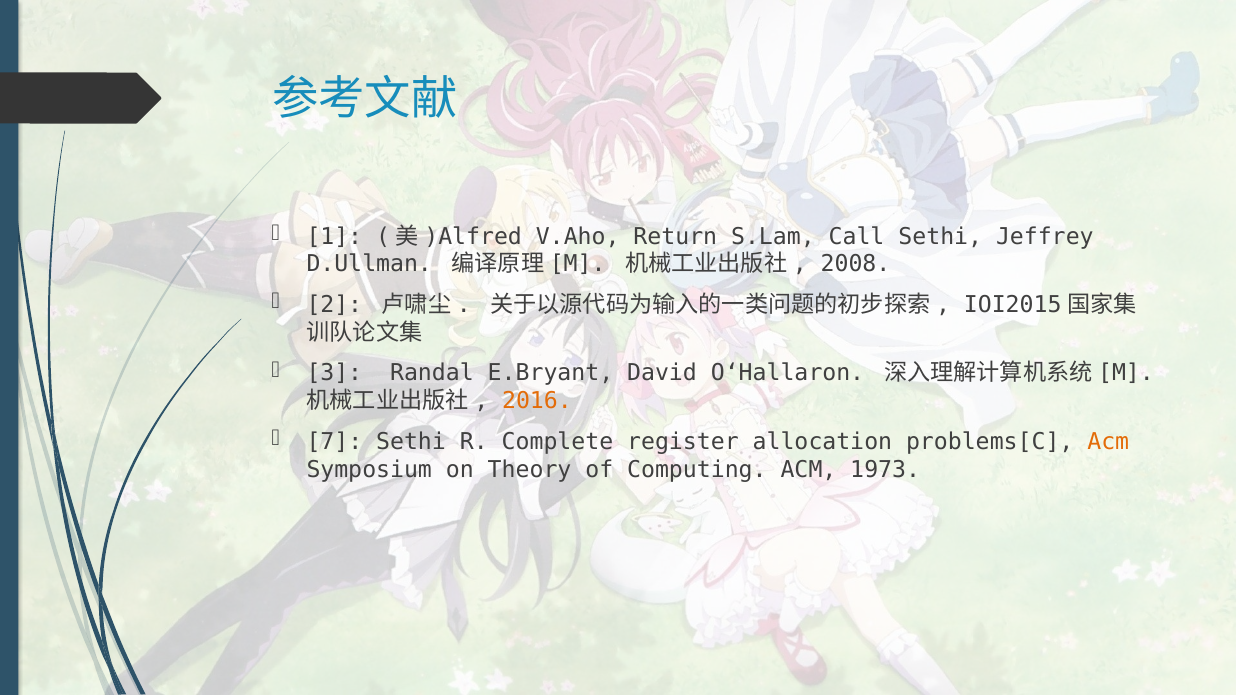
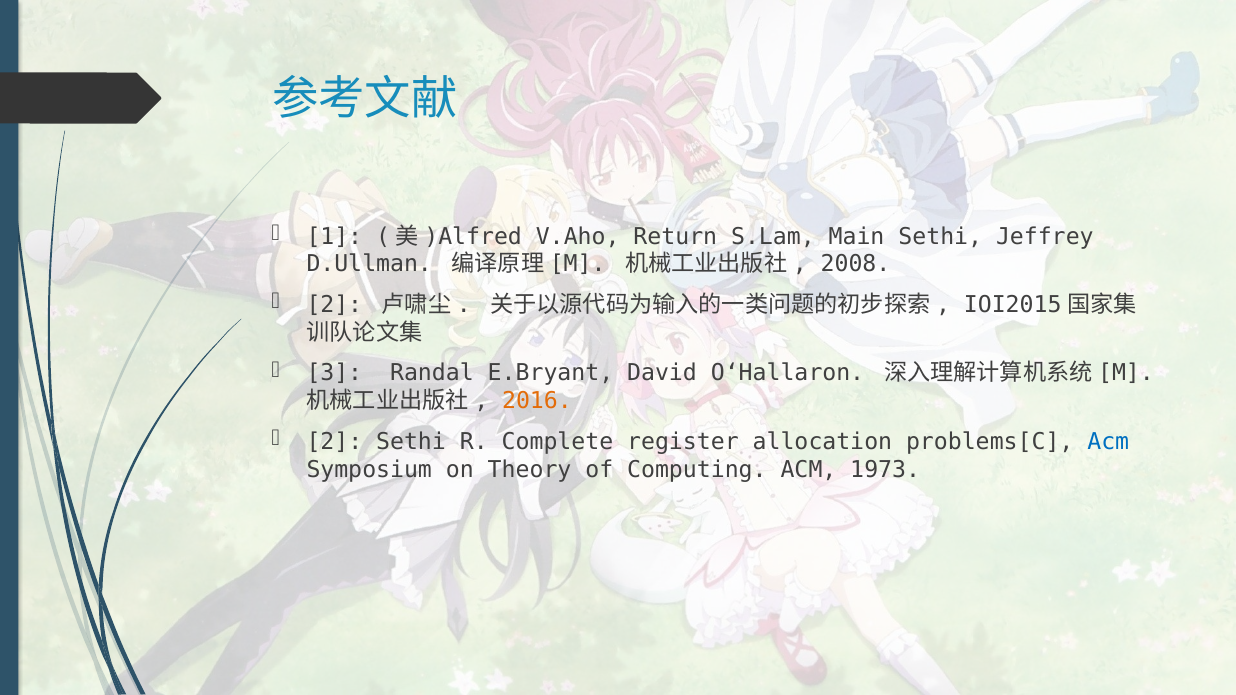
Call: Call -> Main
7 at (334, 442): 7 -> 2
Acm at (1108, 442) colour: orange -> blue
